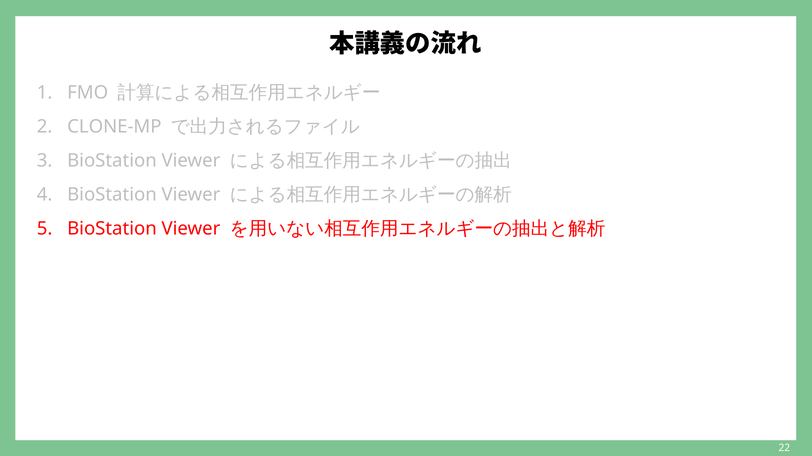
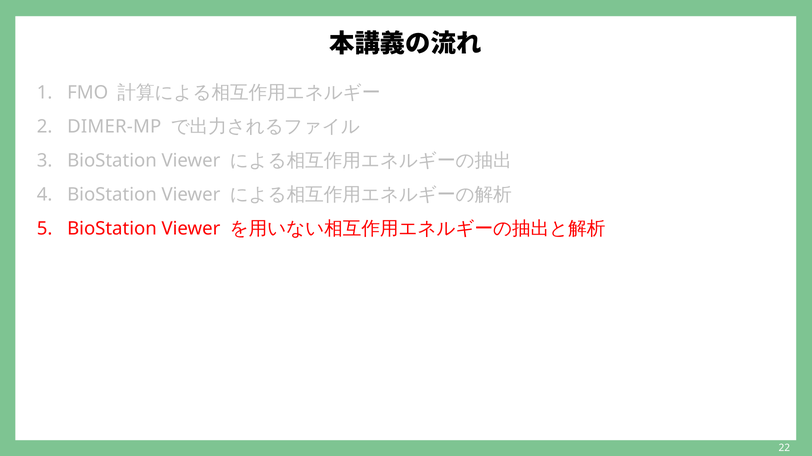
CLONE-MP: CLONE-MP -> DIMER-MP
